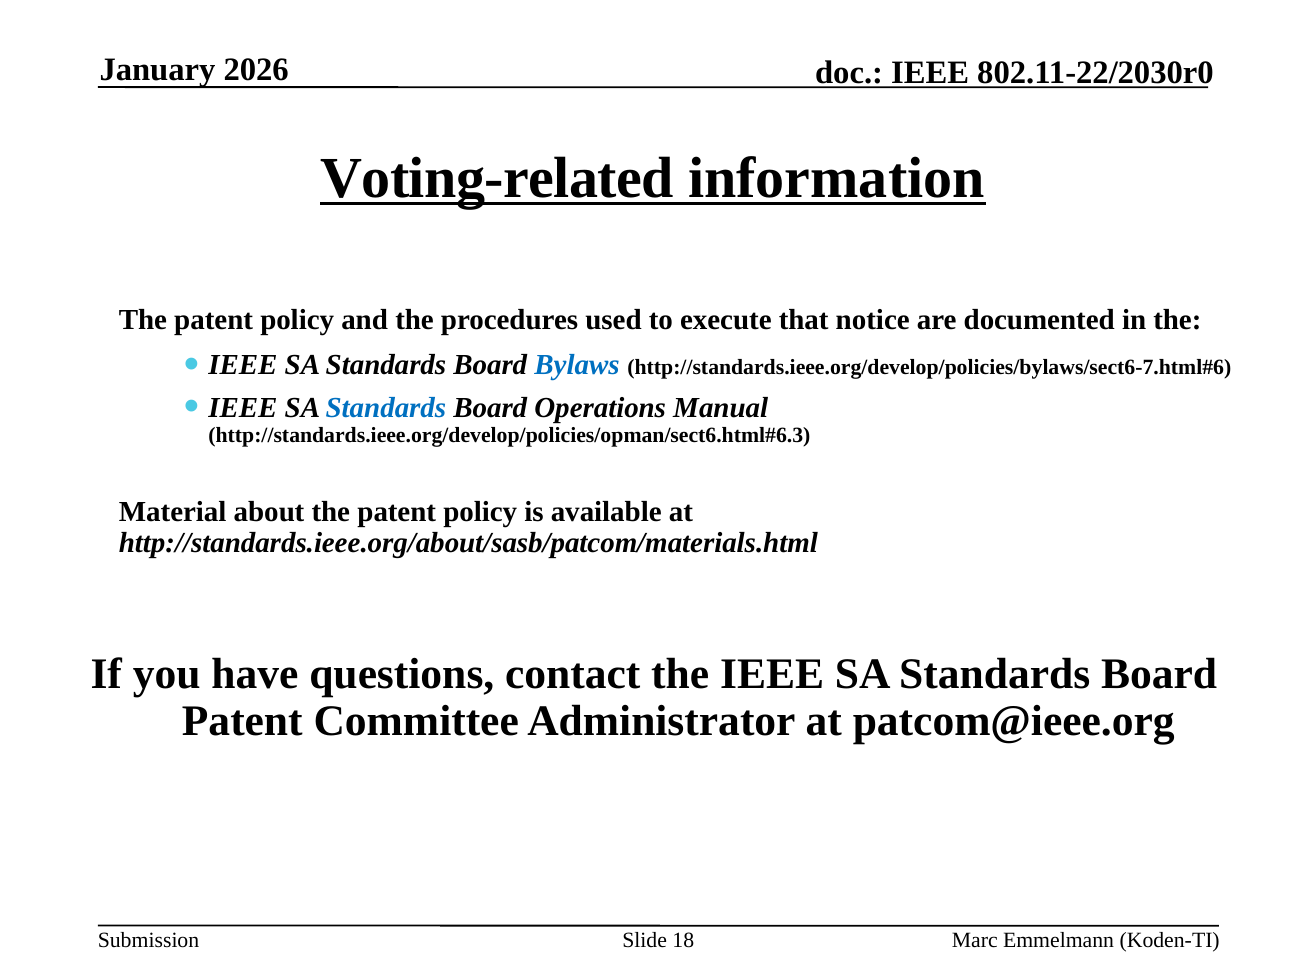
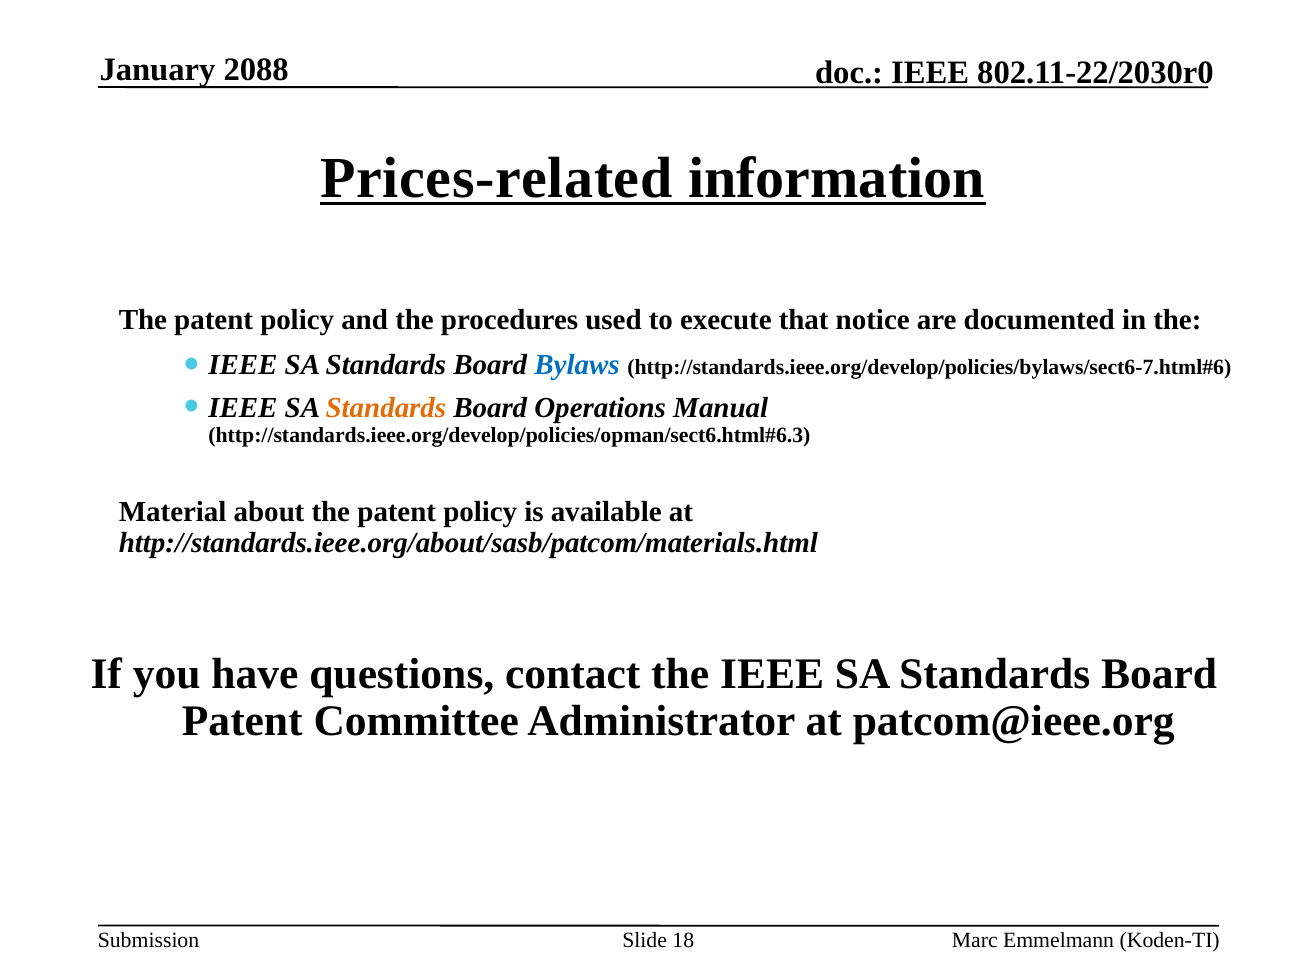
2026: 2026 -> 2088
Voting-related: Voting-related -> Prices-related
Standards at (386, 407) colour: blue -> orange
